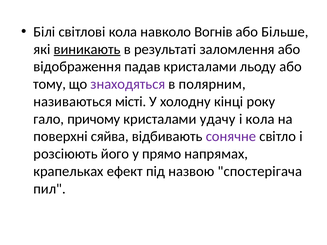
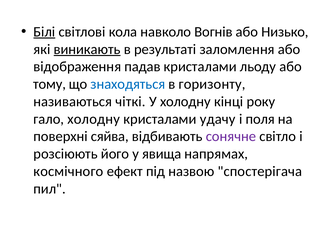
Білі underline: none -> present
Більше: Більше -> Низько
знаходяться colour: purple -> blue
полярним: полярним -> горизонту
місті: місті -> чіткі
гало причому: причому -> холодну
і кола: кола -> поля
прямо: прямо -> явища
крапельках: крапельках -> космічного
